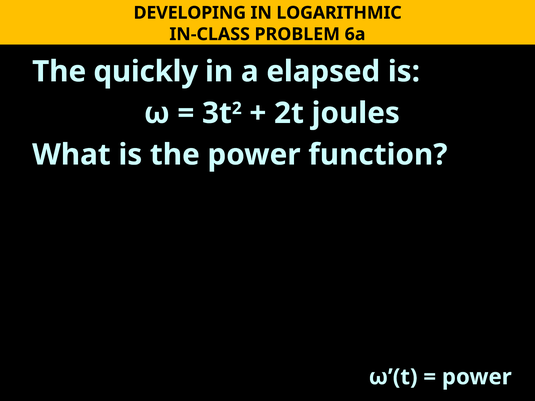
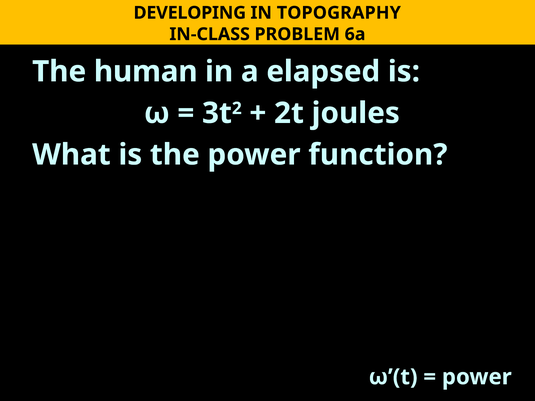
LOGARITHMIC: LOGARITHMIC -> TOPOGRAPHY
quickly: quickly -> human
